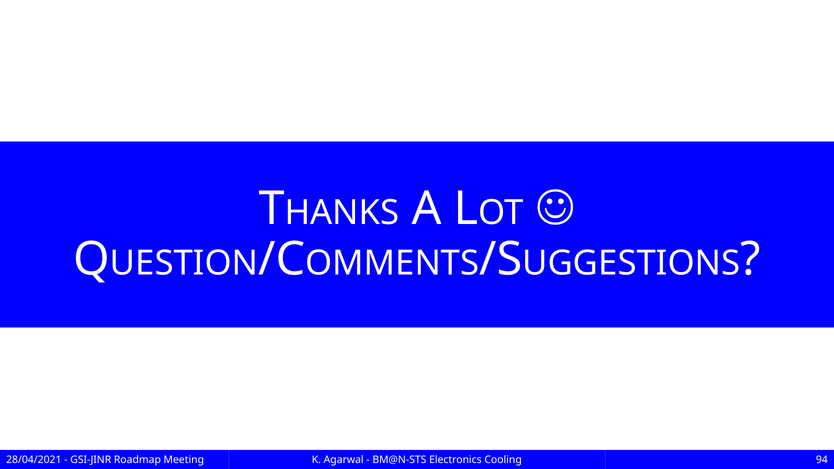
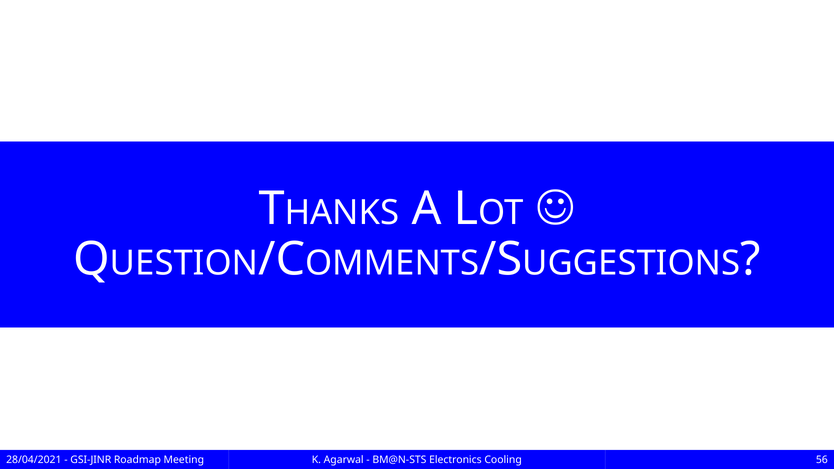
94: 94 -> 56
